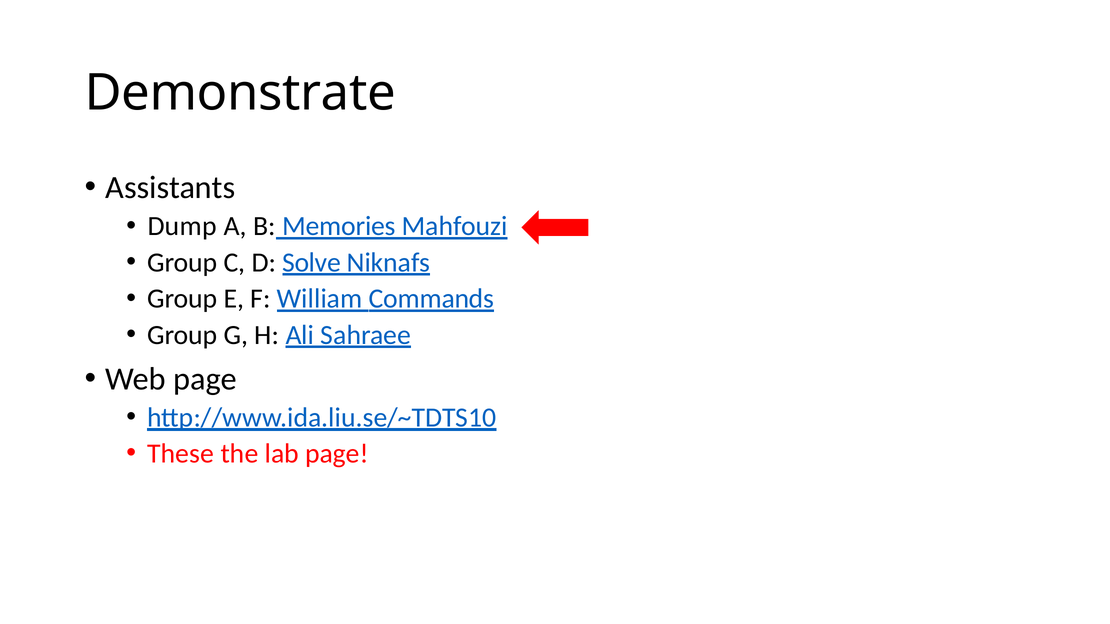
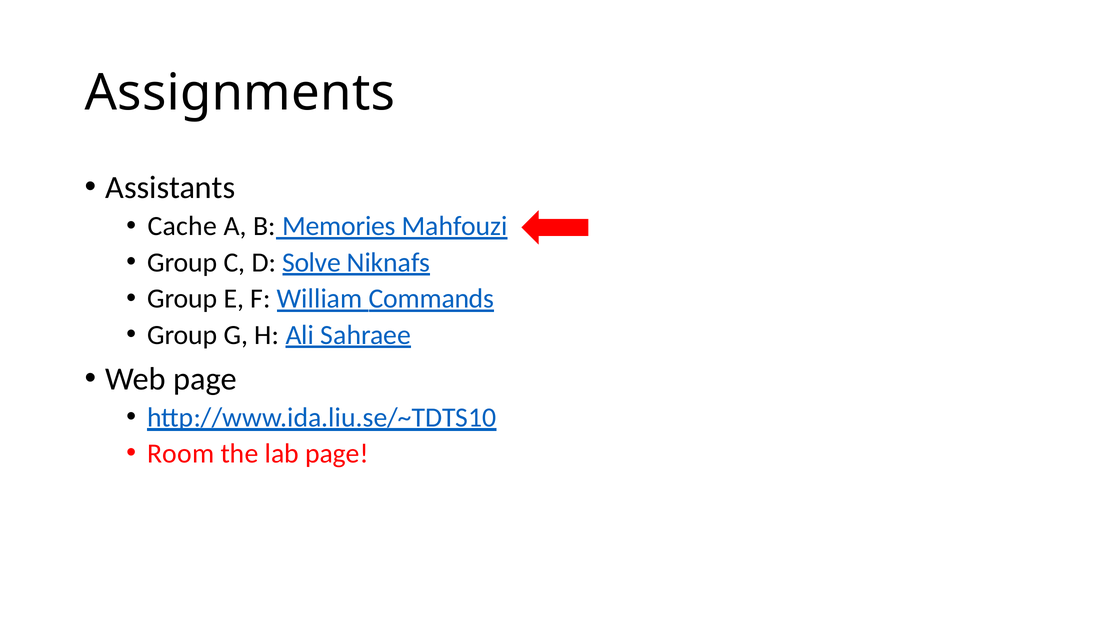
Demonstrate: Demonstrate -> Assignments
Dump: Dump -> Cache
These: These -> Room
